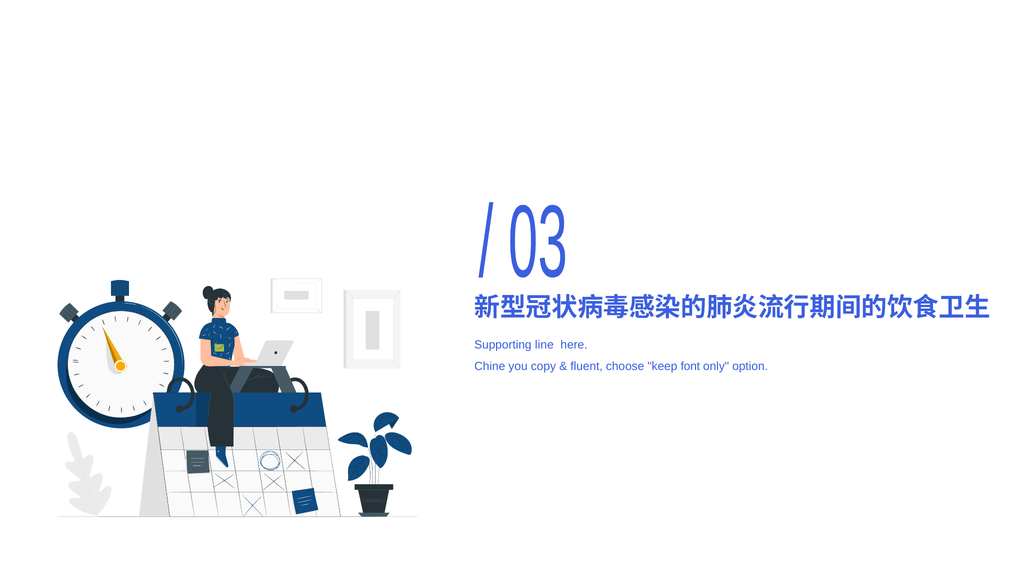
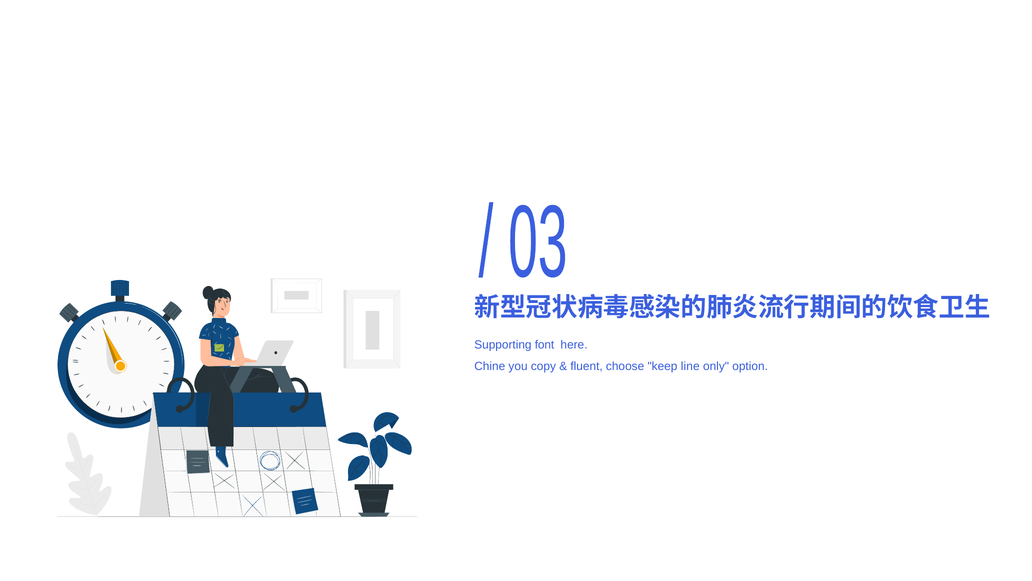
line: line -> font
font: font -> line
